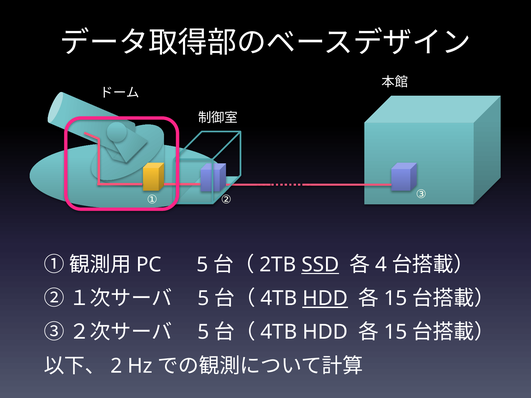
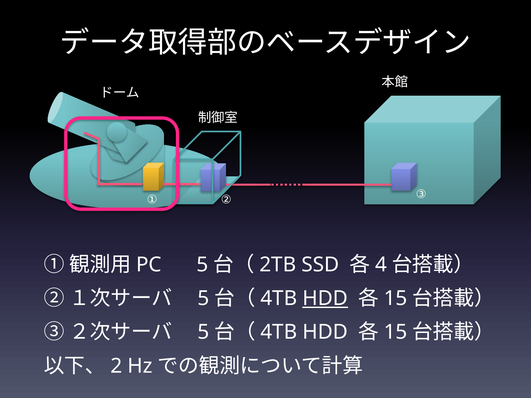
SSD underline: present -> none
